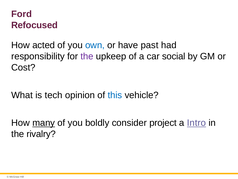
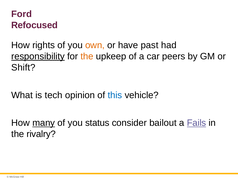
acted: acted -> rights
own colour: blue -> orange
responsibility underline: none -> present
the at (87, 56) colour: purple -> orange
social: social -> peers
Cost: Cost -> Shift
boldly: boldly -> status
project: project -> bailout
Intro: Intro -> Fails
